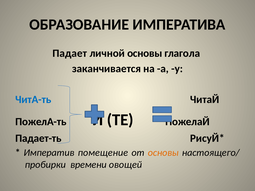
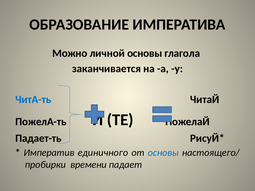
Падает: Падает -> Можно
помещение: помещение -> единичного
основы at (163, 153) colour: orange -> blue
овощей: овощей -> падает
